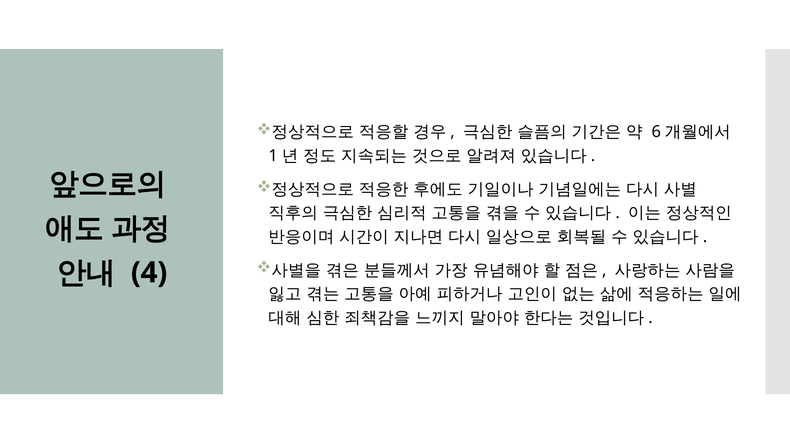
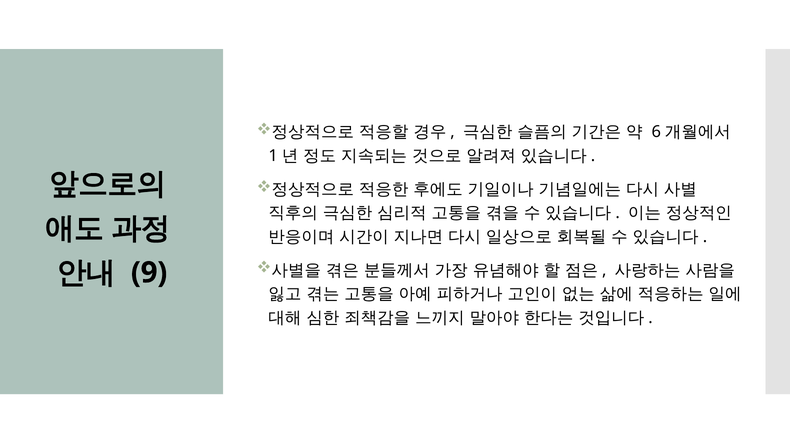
4: 4 -> 9
